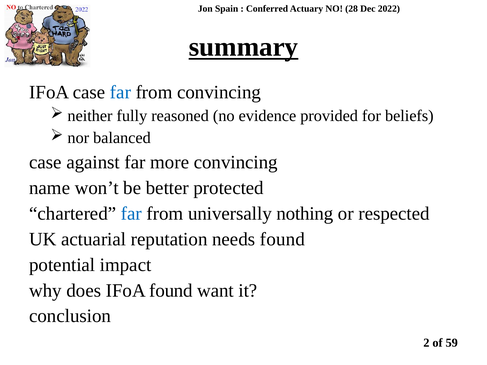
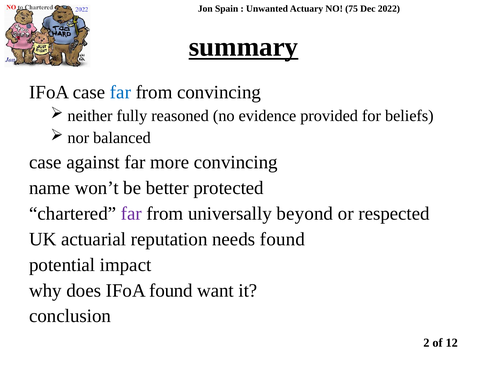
Conferred: Conferred -> Unwanted
28: 28 -> 75
far at (131, 214) colour: blue -> purple
nothing: nothing -> beyond
59: 59 -> 12
